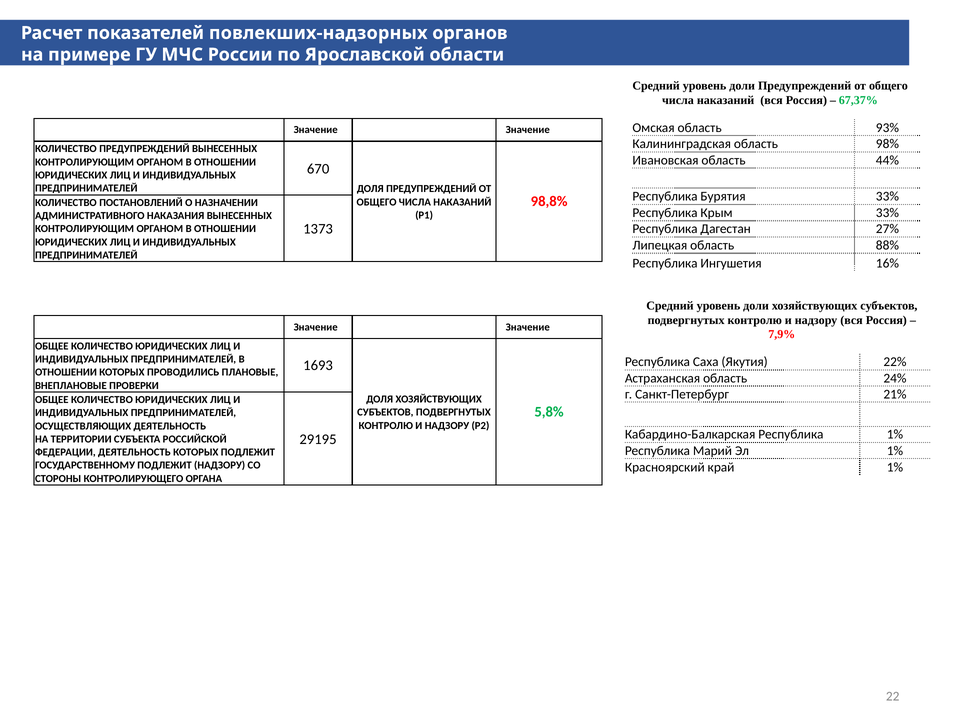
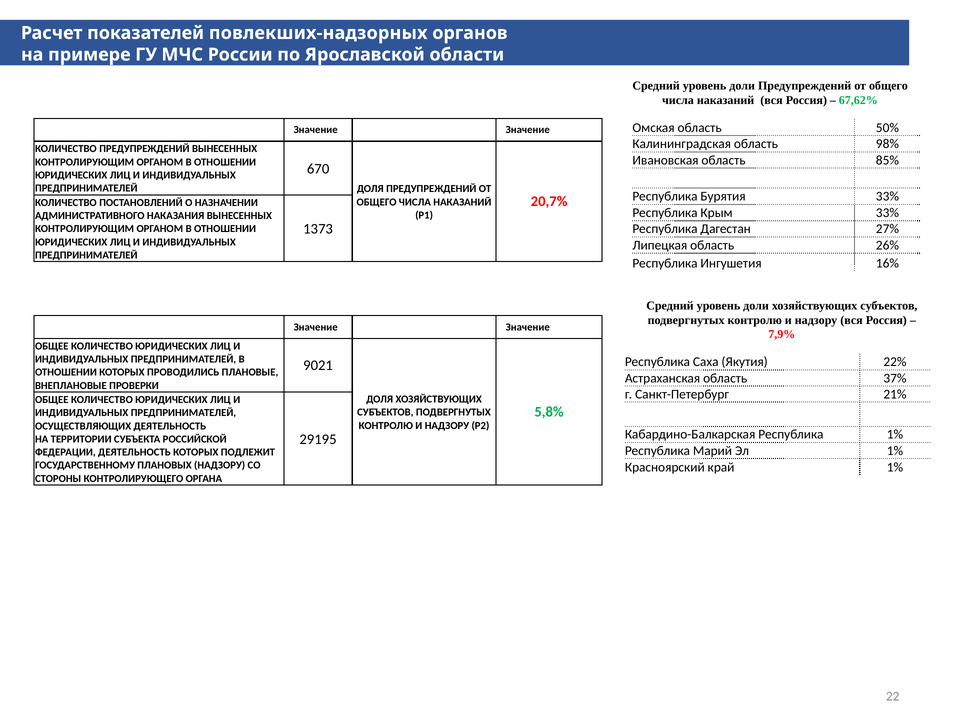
67,37%: 67,37% -> 67,62%
93%: 93% -> 50%
44%: 44% -> 85%
98,8%: 98,8% -> 20,7%
88%: 88% -> 26%
1693: 1693 -> 9021
24%: 24% -> 37%
ГОСУДАРСТВЕННОМУ ПОДЛЕЖИТ: ПОДЛЕЖИТ -> ПЛАНОВЫХ
